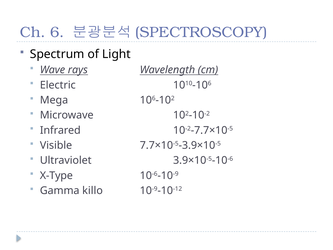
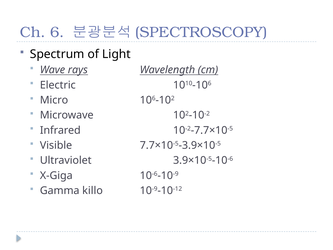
Mega: Mega -> Micro
X-Type: X-Type -> X-Giga
